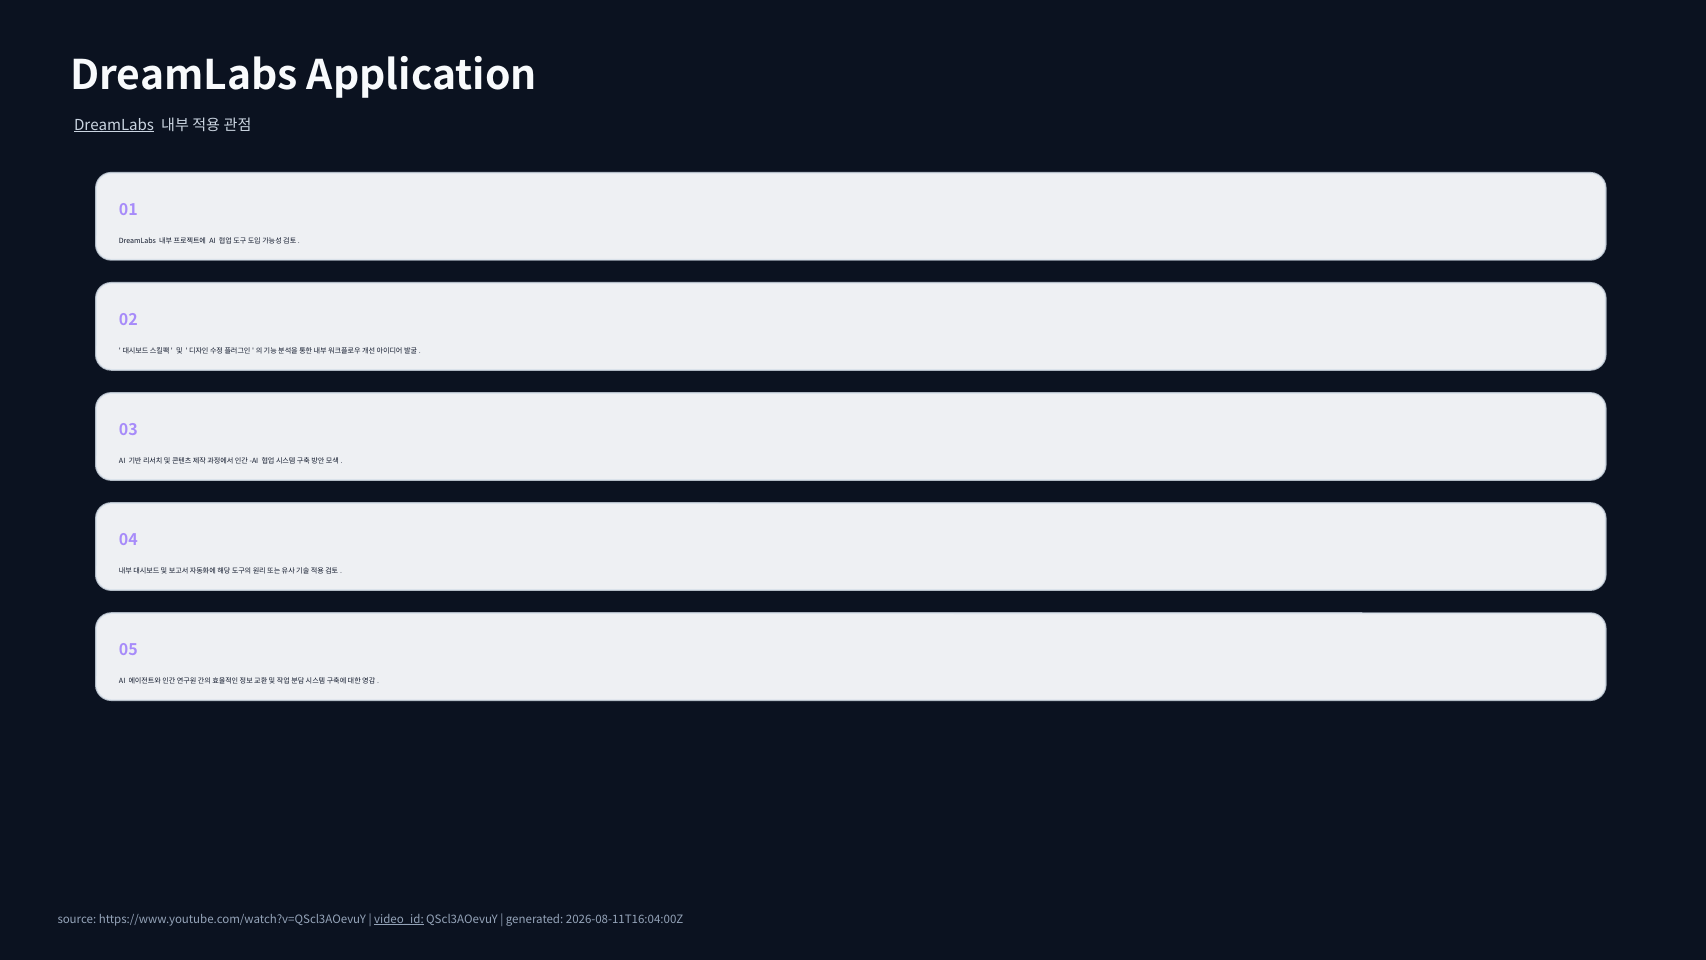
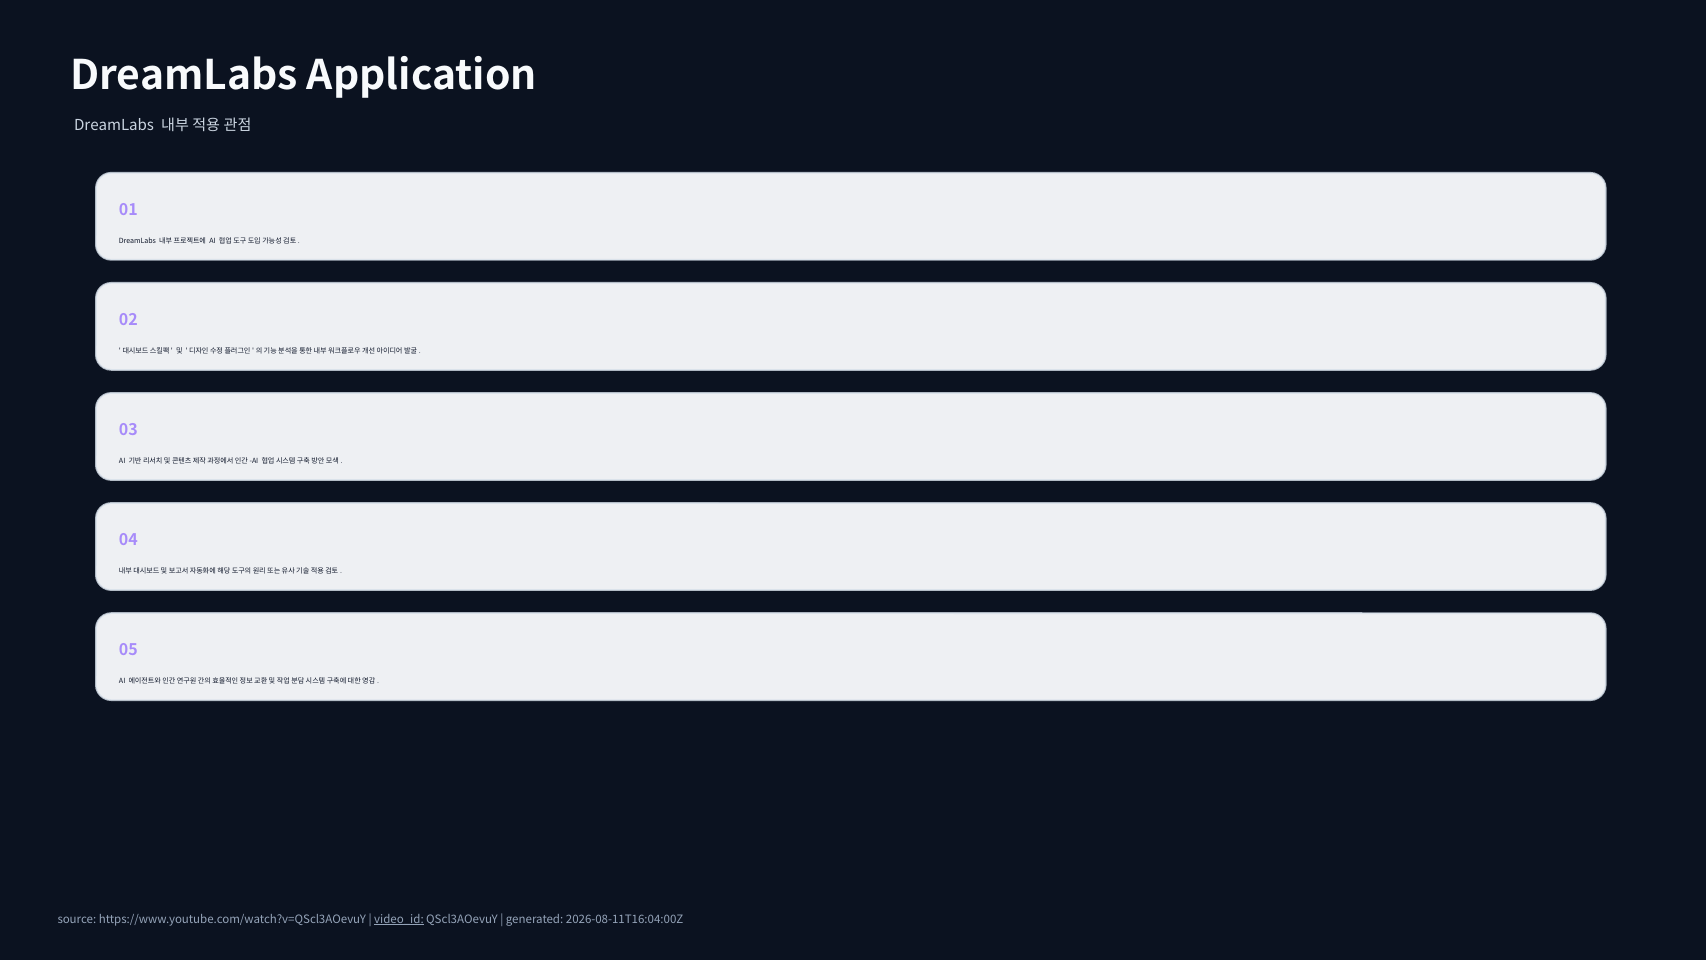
DreamLabs at (114, 125) underline: present -> none
